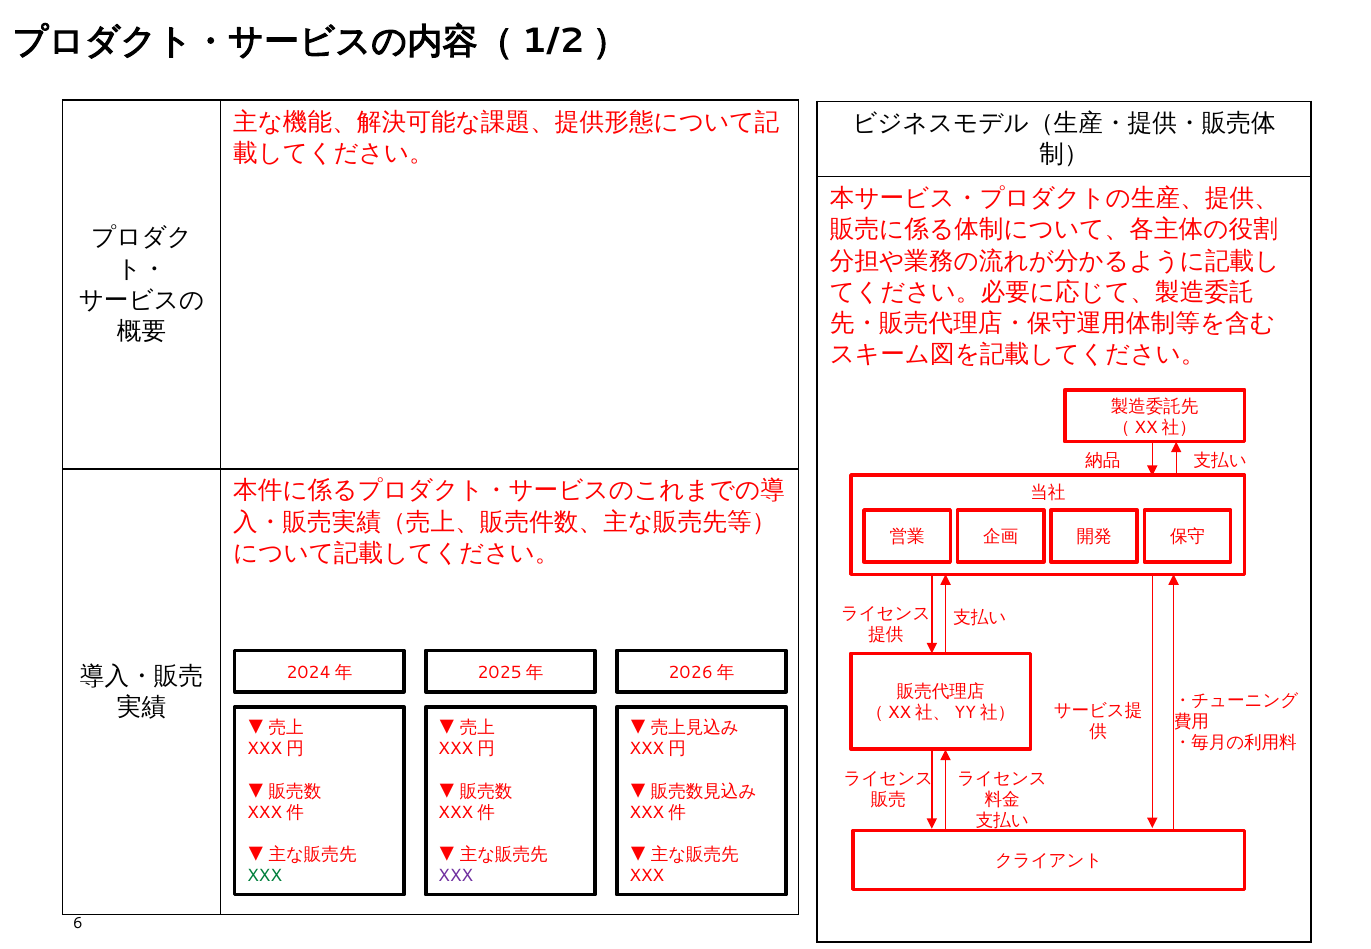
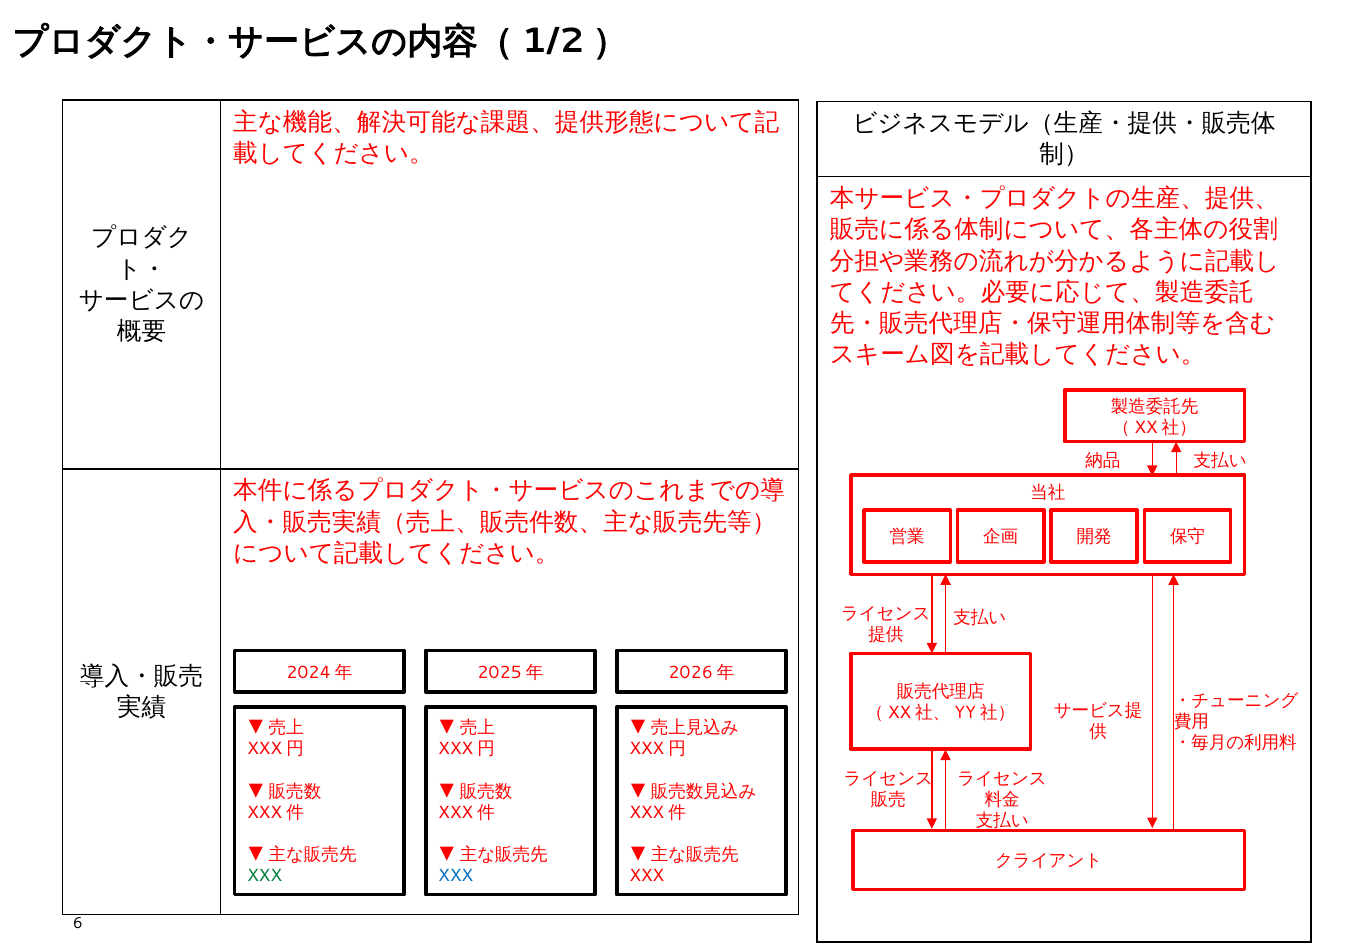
XXX at (456, 876) colour: purple -> blue
